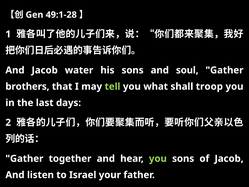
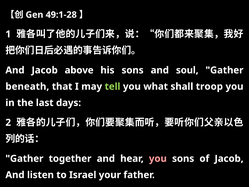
water: water -> above
brothers: brothers -> beneath
you at (158, 158) colour: light green -> pink
